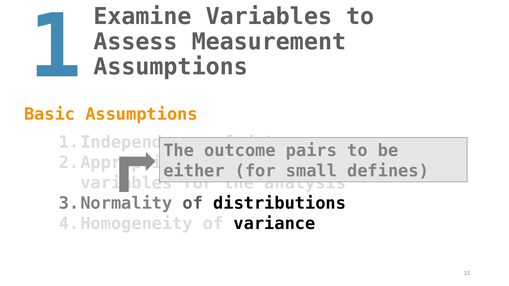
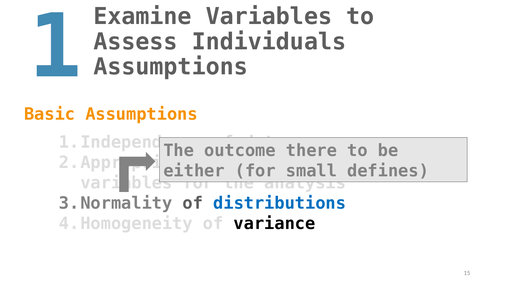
Assess Measurement: Measurement -> Individuals
pairs: pairs -> there
distributions colour: black -> blue
